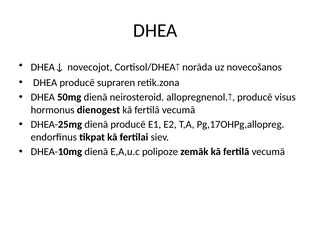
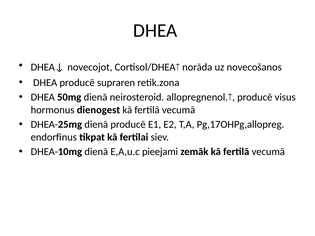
polipoze: polipoze -> pieejami
